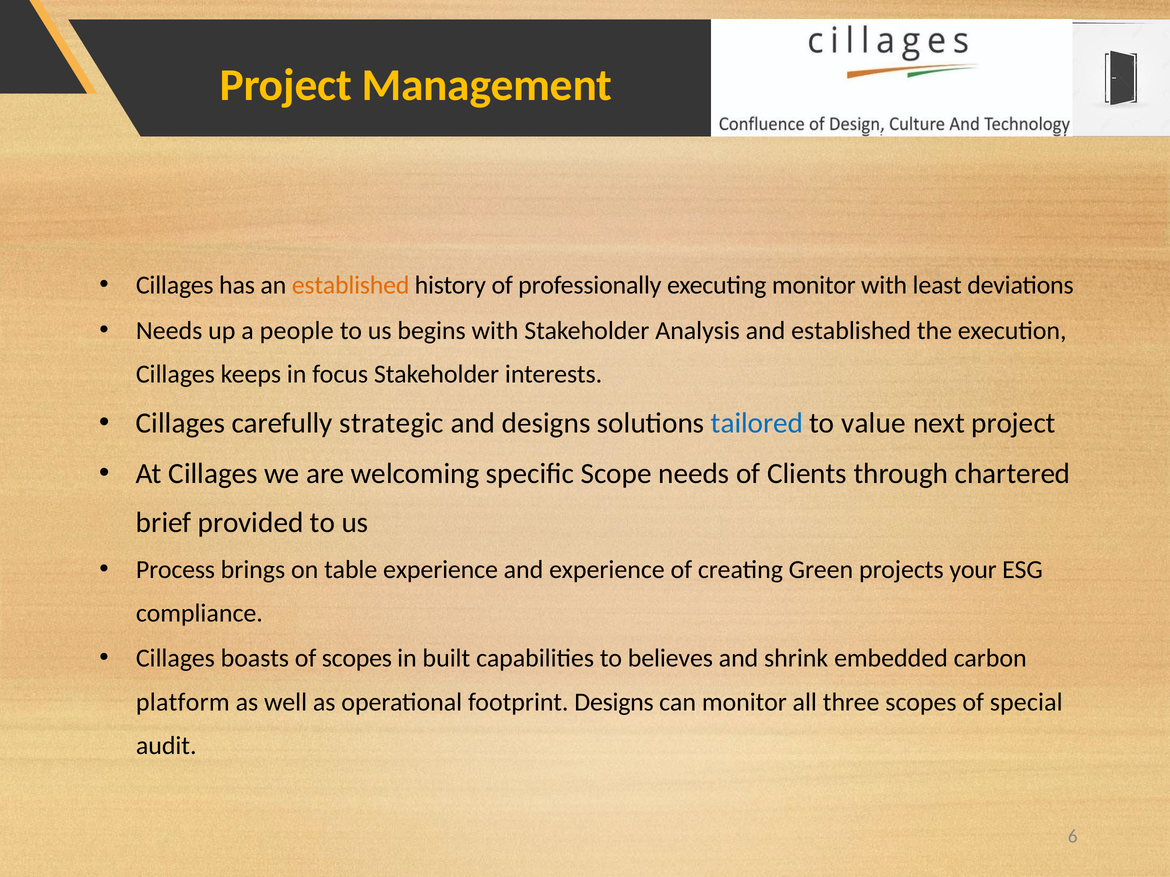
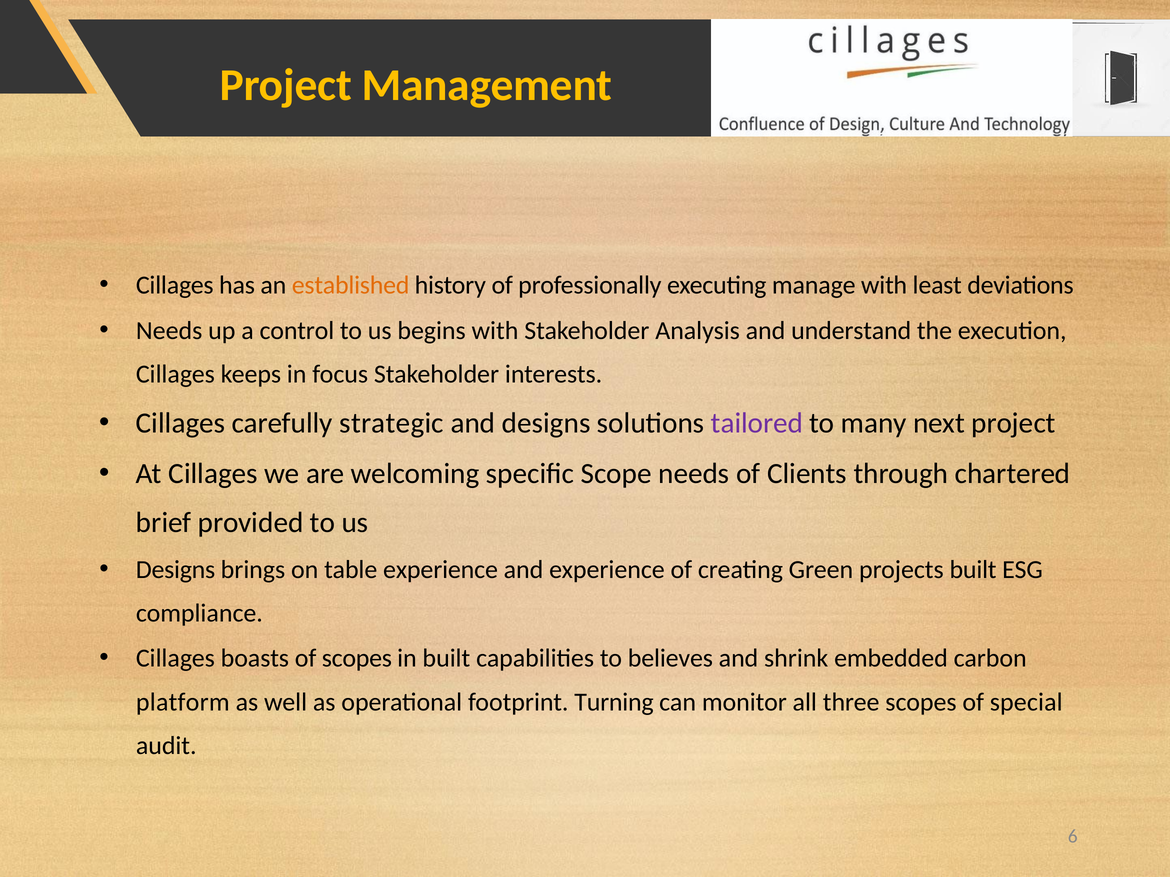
executing monitor: monitor -> manage
people: people -> control
and established: established -> understand
tailored colour: blue -> purple
value: value -> many
Process at (175, 570): Process -> Designs
projects your: your -> built
footprint Designs: Designs -> Turning
